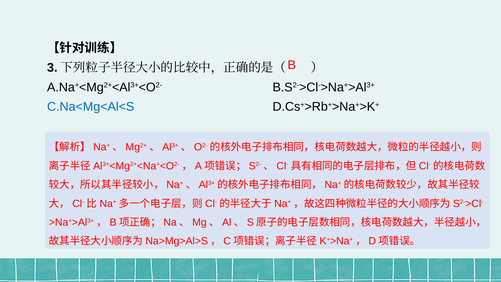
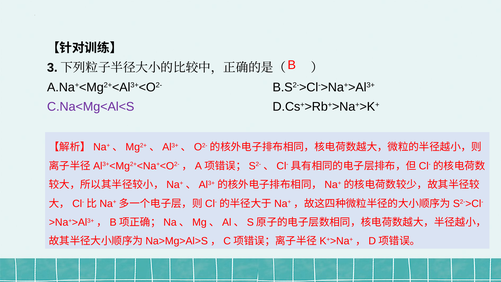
C.Na<Mg<Al<S colour: blue -> purple
